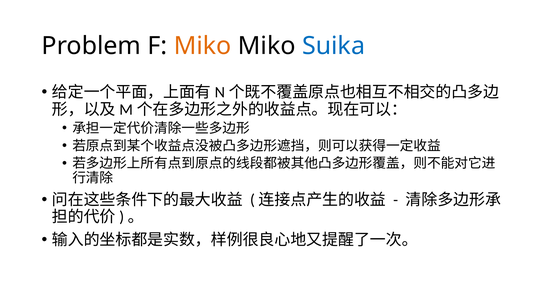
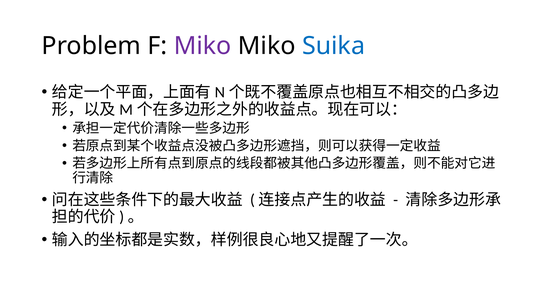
Miko at (203, 46) colour: orange -> purple
